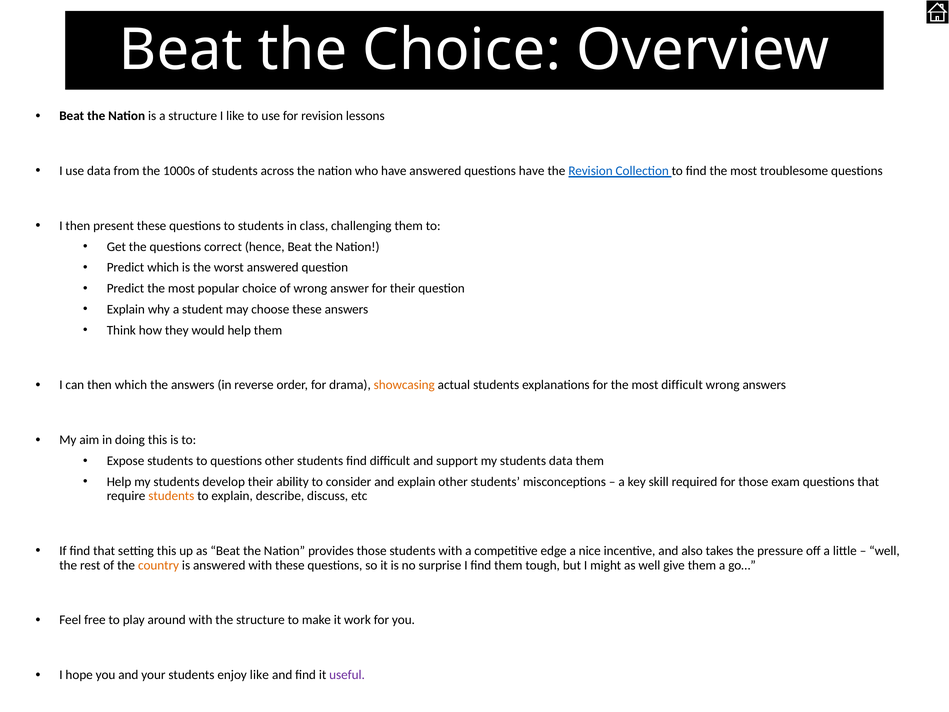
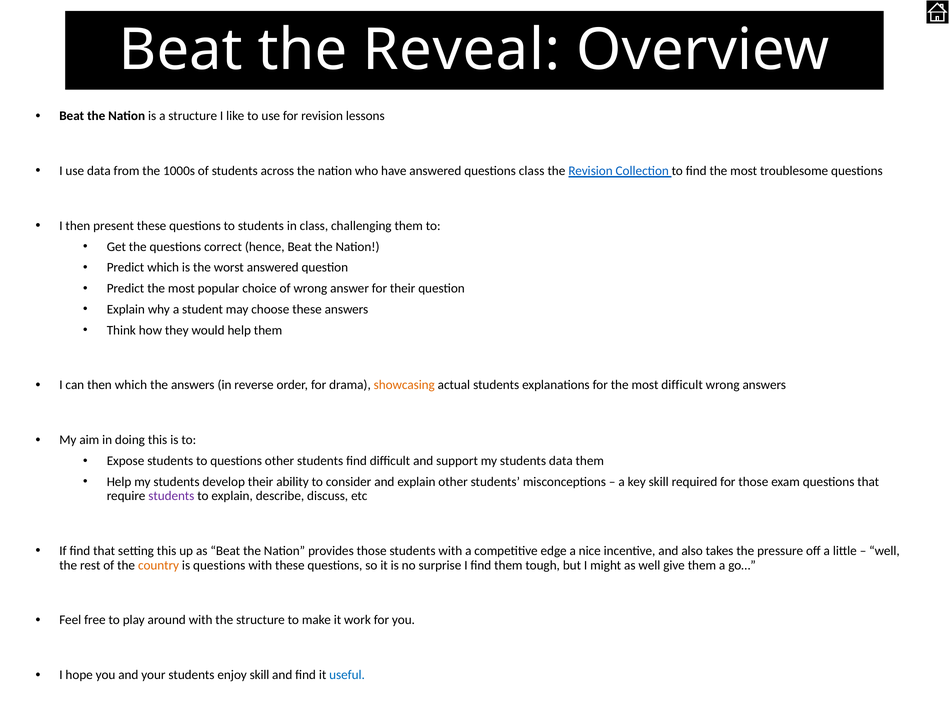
the Choice: Choice -> Reveal
questions have: have -> class
students at (171, 496) colour: orange -> purple
is answered: answered -> questions
enjoy like: like -> skill
useful colour: purple -> blue
